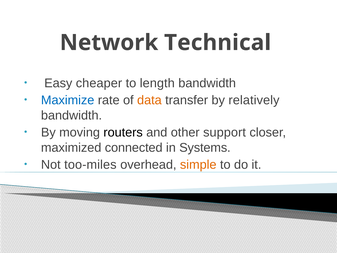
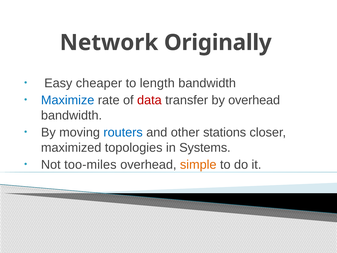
Technical: Technical -> Originally
data colour: orange -> red
by relatively: relatively -> overhead
routers colour: black -> blue
support: support -> stations
connected: connected -> topologies
